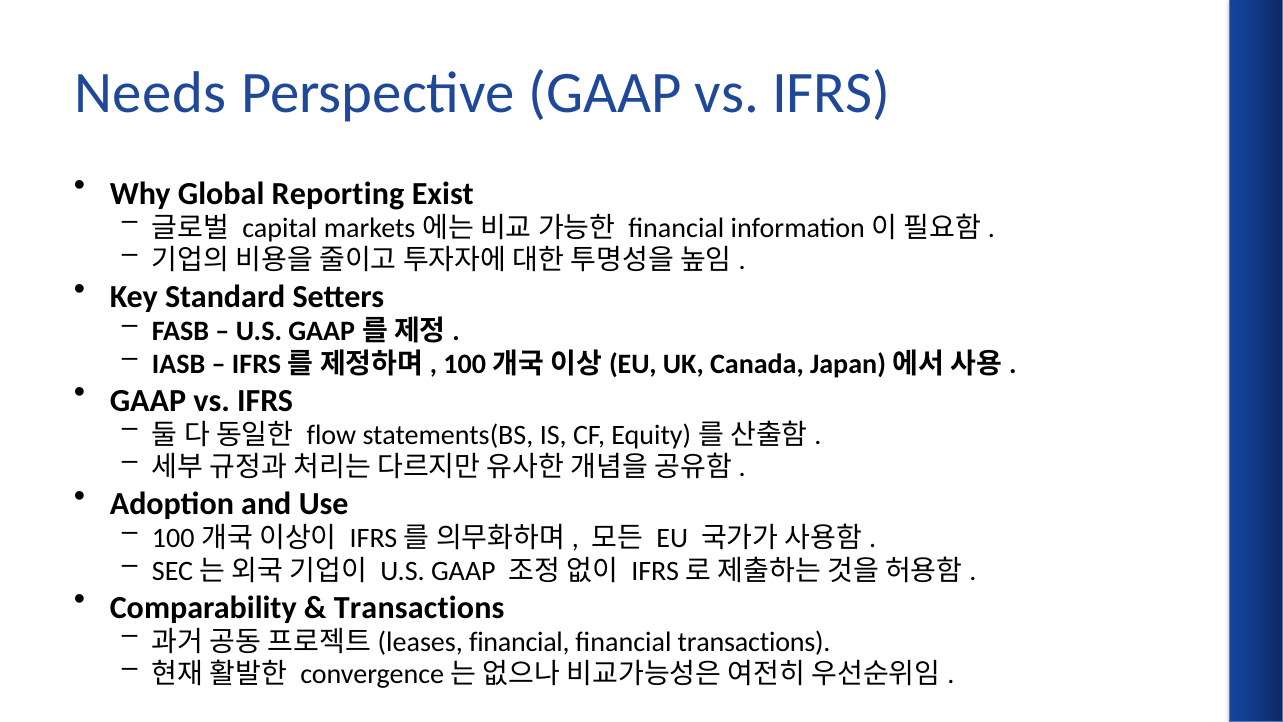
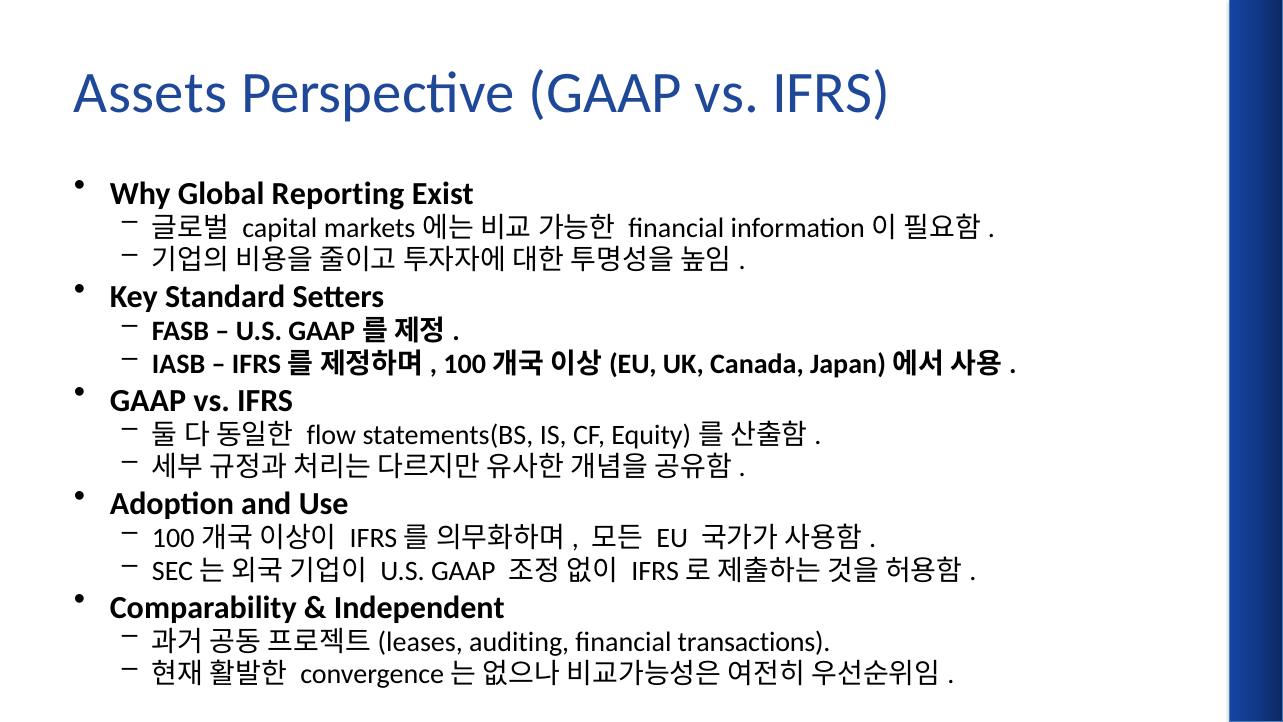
Needs: Needs -> Assets
Transactions at (419, 607): Transactions -> Independent
financial at (519, 641): financial -> auditing
